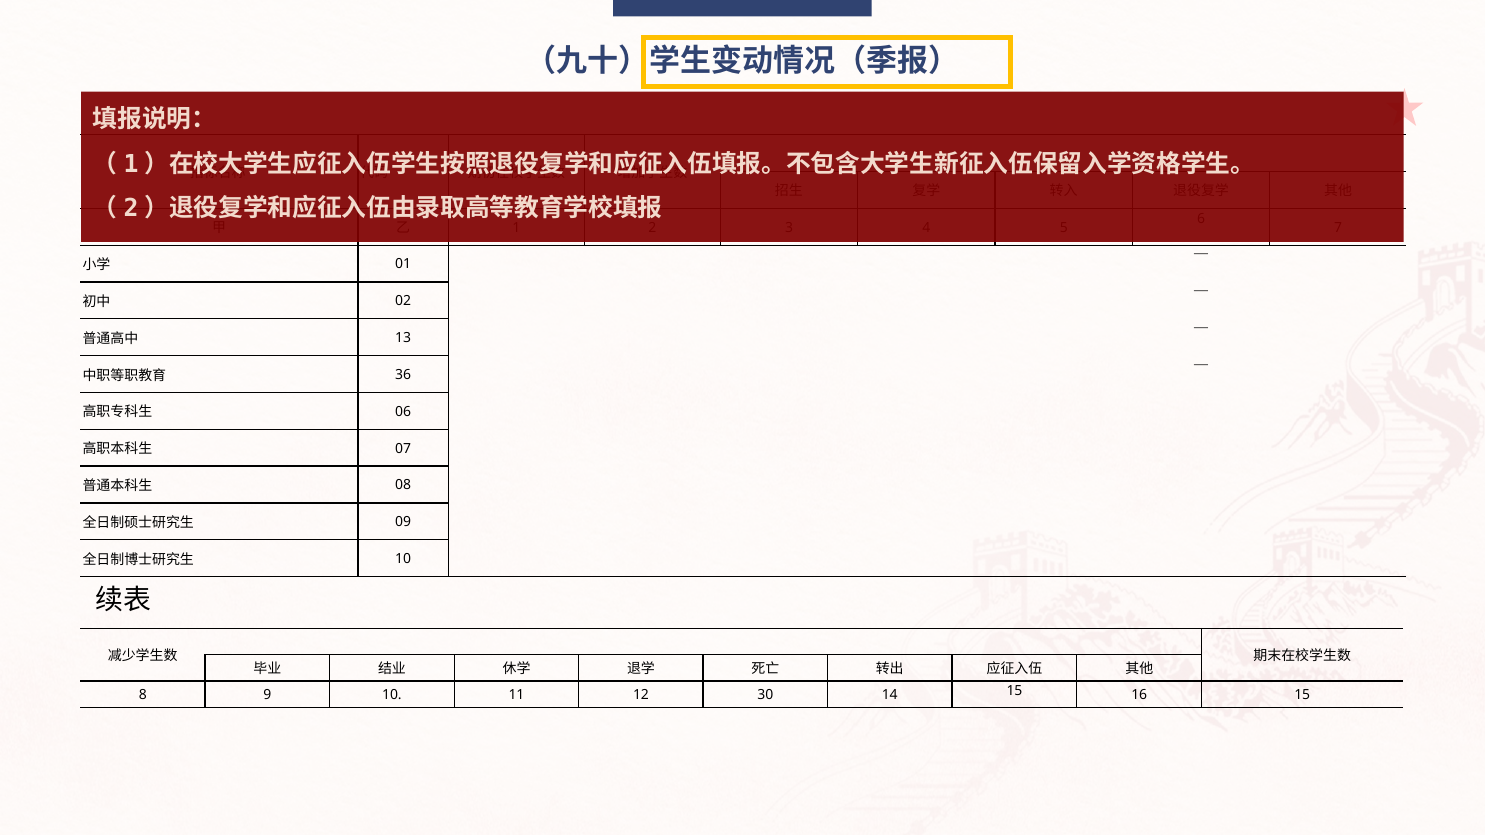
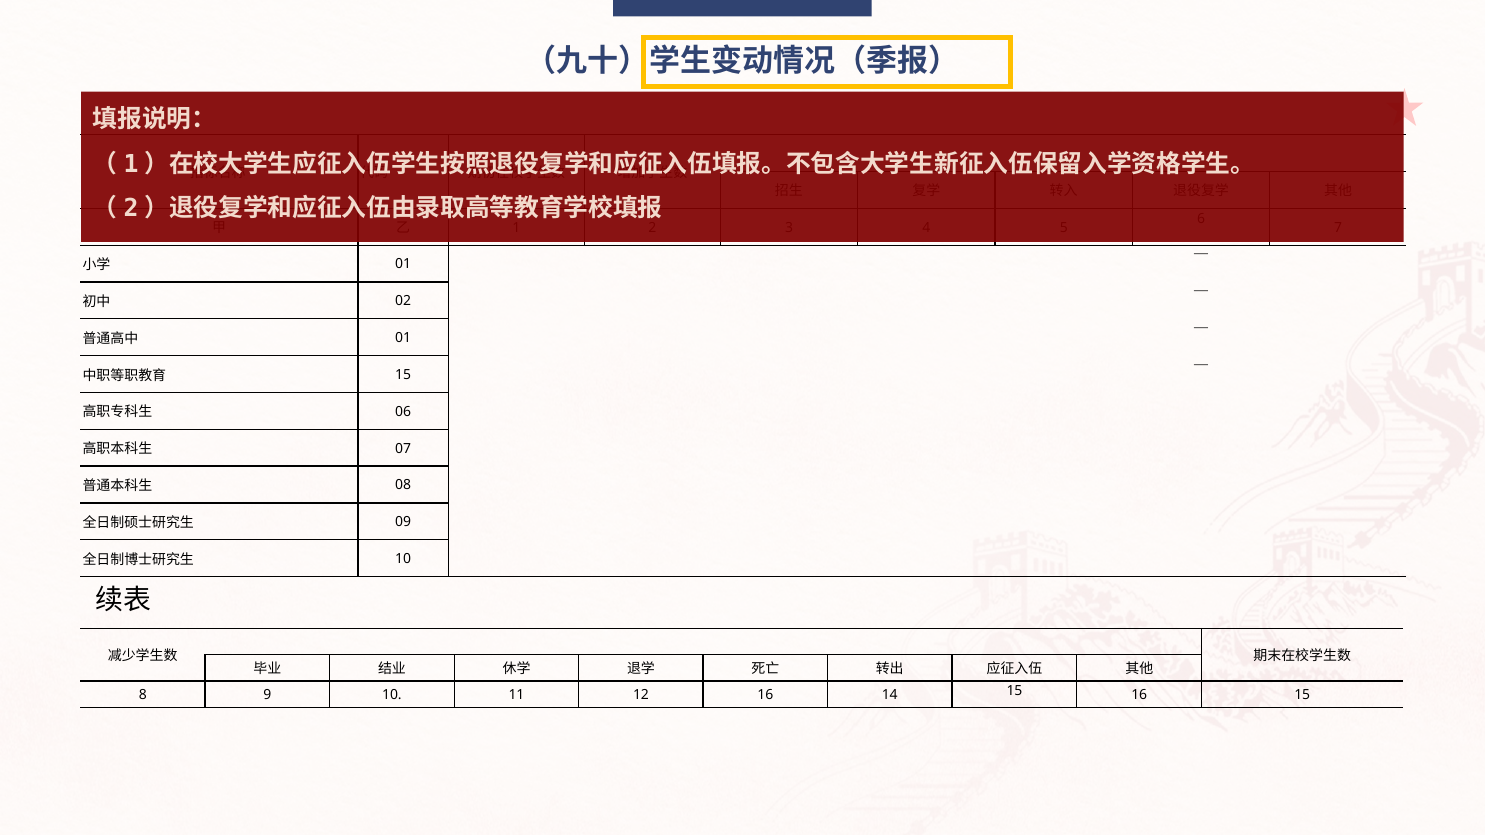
13 at (403, 338): 13 -> 01
36 at (403, 375): 36 -> 15
12 30: 30 -> 16
